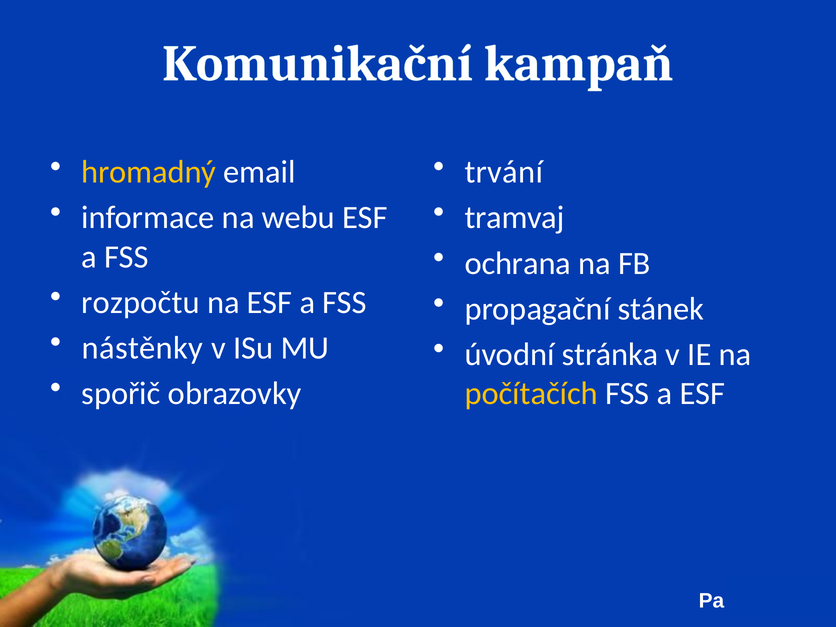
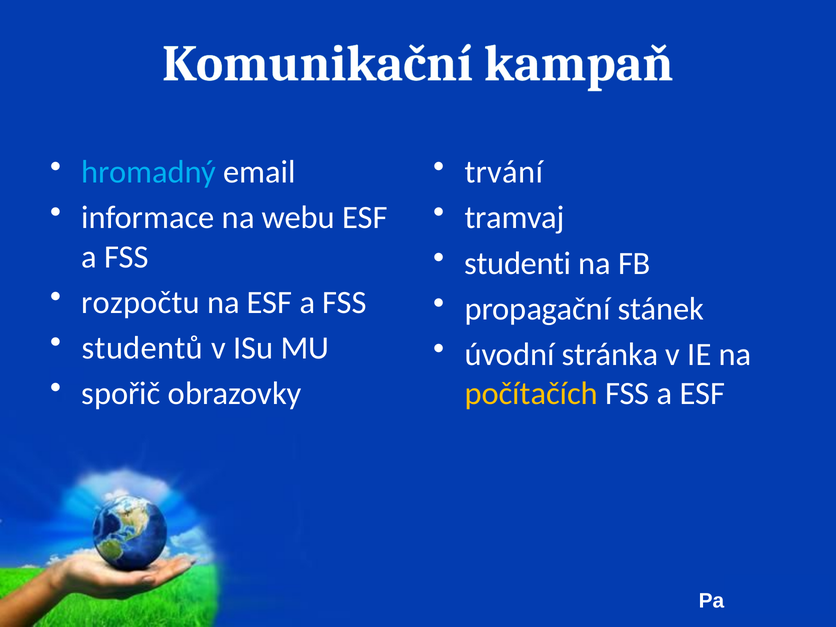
hromadný colour: yellow -> light blue
ochrana: ochrana -> studenti
nástěnky: nástěnky -> studentů
